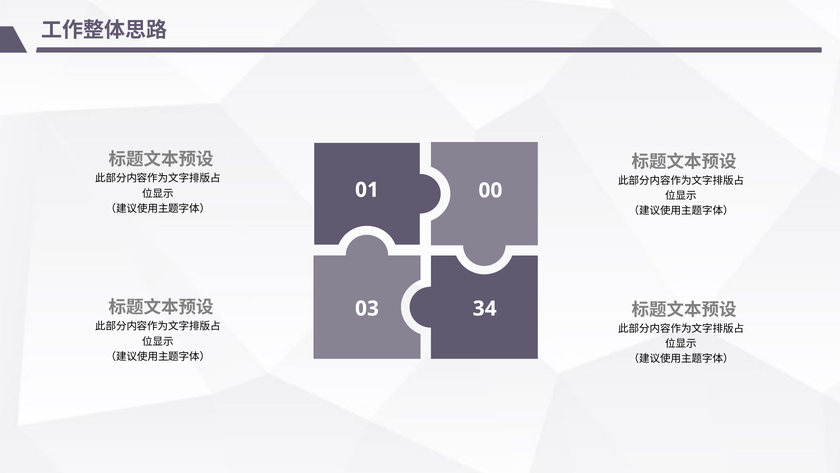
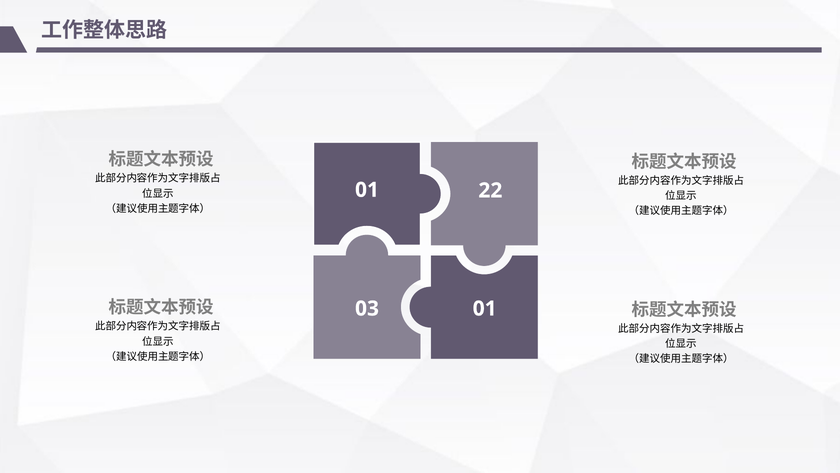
00: 00 -> 22
03 34: 34 -> 01
